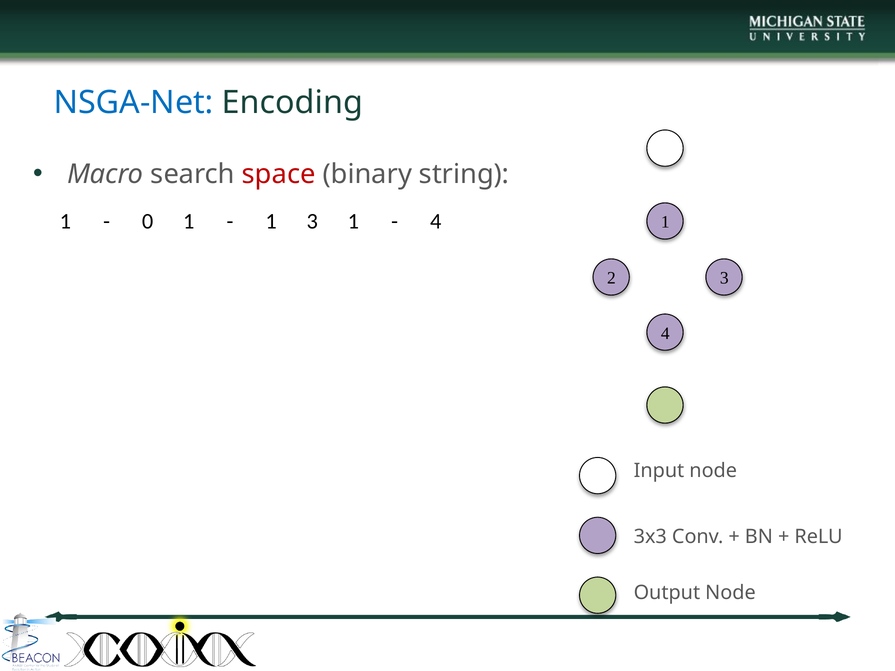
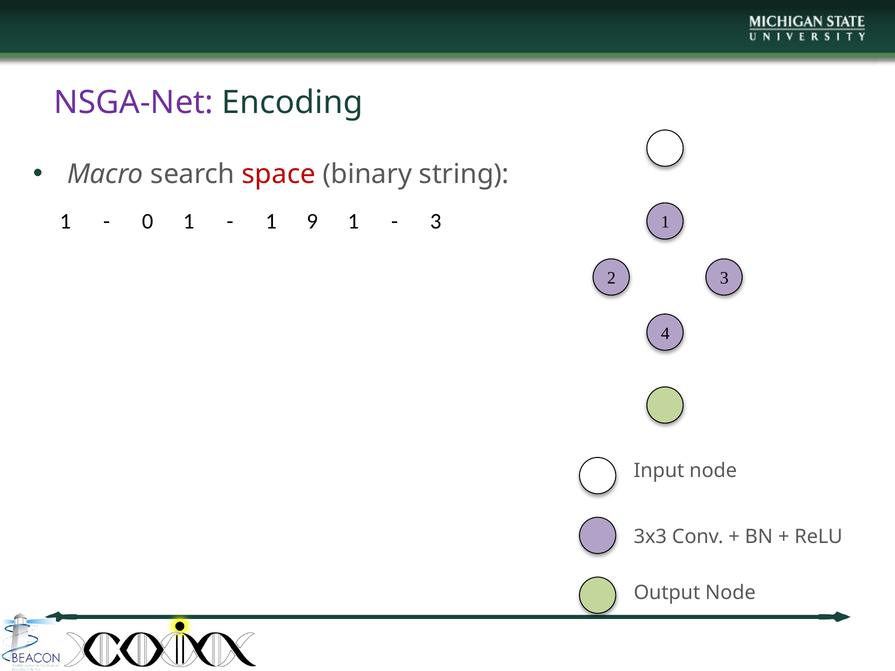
NSGA-Net colour: blue -> purple
1 3: 3 -> 9
4 at (436, 221): 4 -> 3
